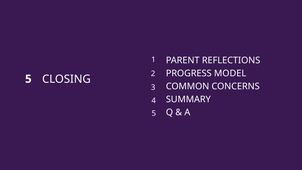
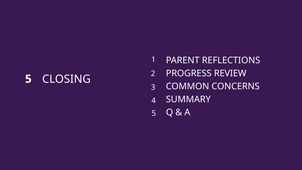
MODEL: MODEL -> REVIEW
